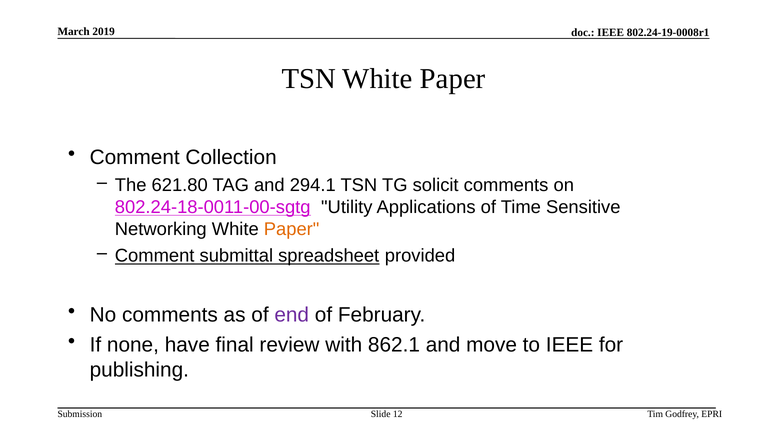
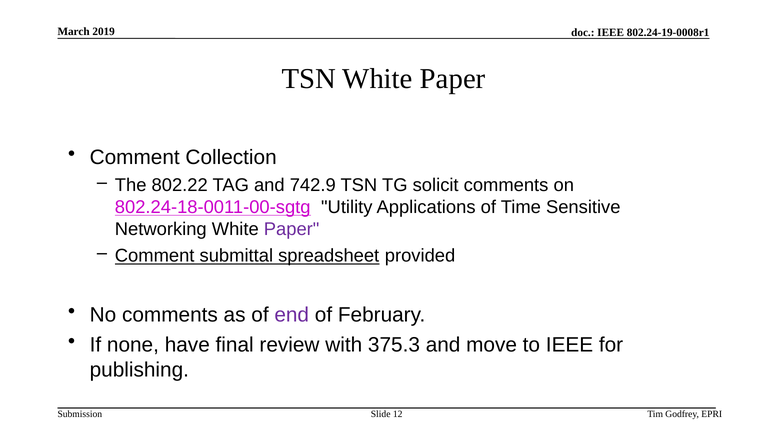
621.80: 621.80 -> 802.22
294.1: 294.1 -> 742.9
Paper at (292, 229) colour: orange -> purple
862.1: 862.1 -> 375.3
